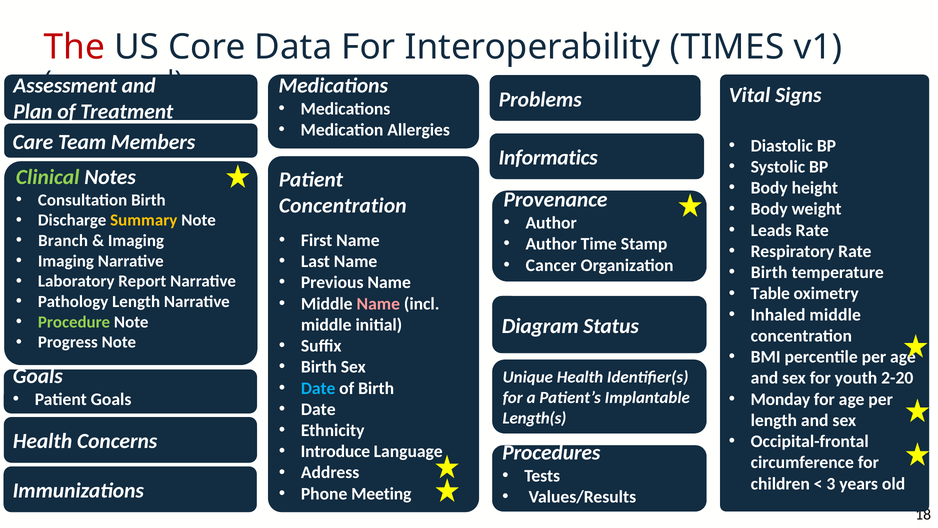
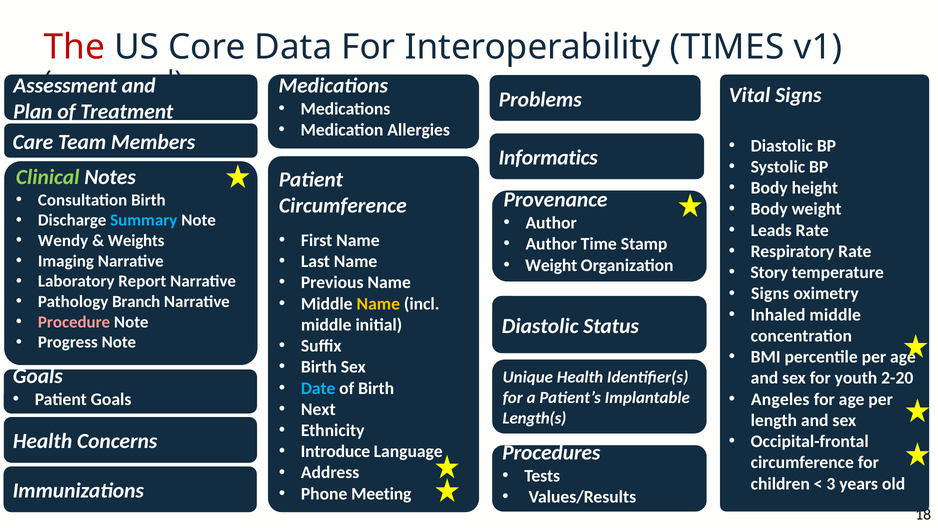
Concentration at (343, 205): Concentration -> Circumference
Summary colour: yellow -> light blue
Branch: Branch -> Wendy
Imaging at (136, 241): Imaging -> Weights
Cancer at (551, 265): Cancer -> Weight
Birth at (769, 272): Birth -> Story
Table at (770, 293): Table -> Signs
Pathology Length: Length -> Branch
Name at (378, 304) colour: pink -> yellow
Procedure colour: light green -> pink
Diagram at (540, 326): Diagram -> Diastolic
Monday: Monday -> Angeles
Date at (318, 409): Date -> Next
